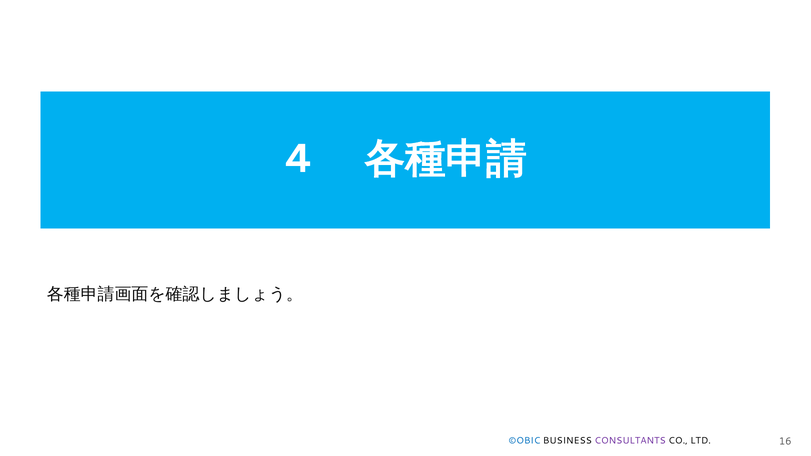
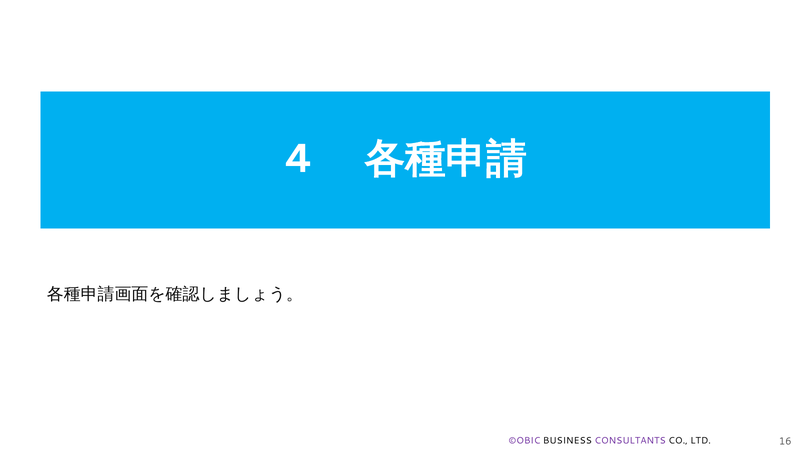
©OBIC colour: blue -> purple
